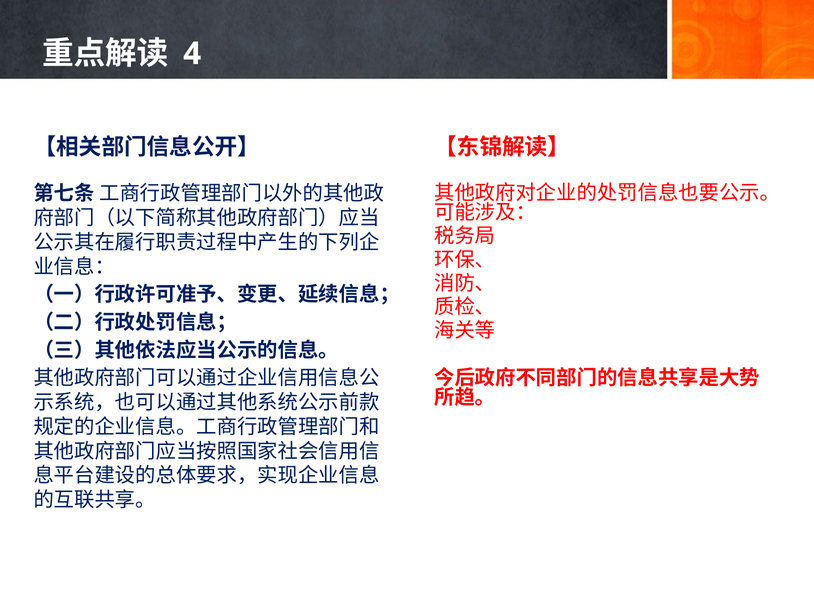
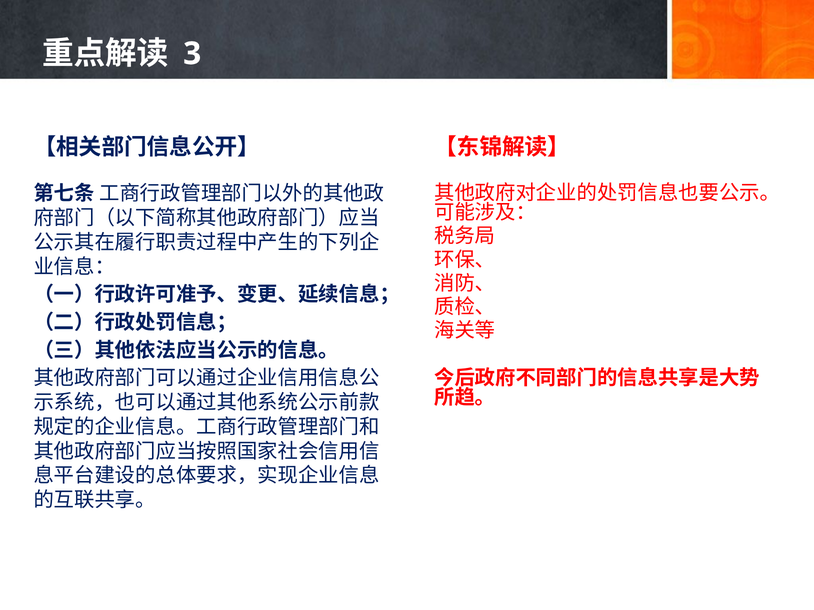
4: 4 -> 3
